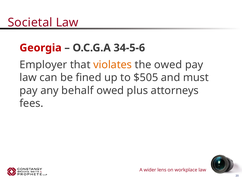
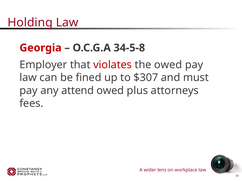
Societal: Societal -> Holding
34-5-6: 34-5-6 -> 34-5-8
violates colour: orange -> red
$505: $505 -> $307
behalf: behalf -> attend
